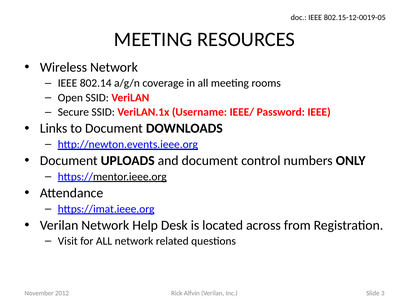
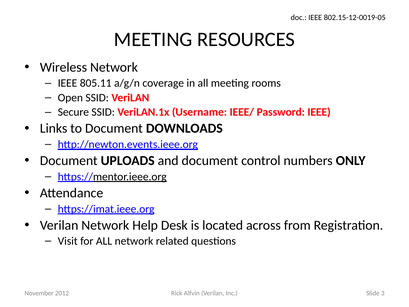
802.14: 802.14 -> 805.11
